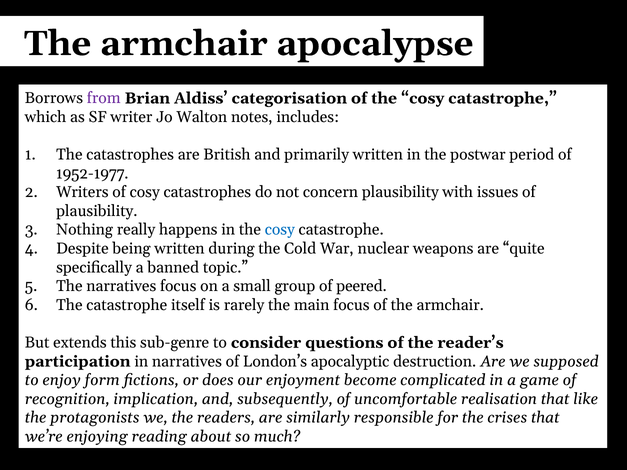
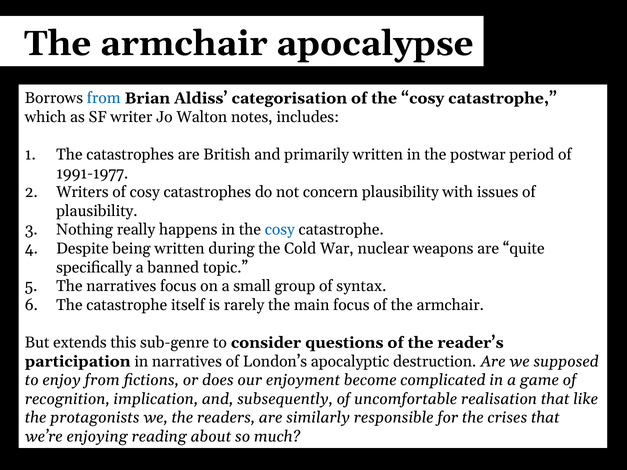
from at (104, 98) colour: purple -> blue
1952-1977: 1952-1977 -> 1991-1977
peered: peered -> syntax
enjoy form: form -> from
